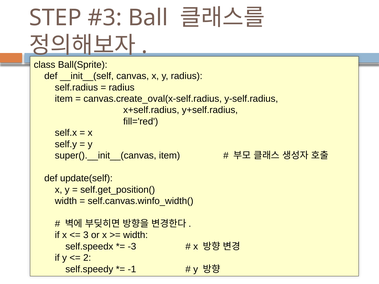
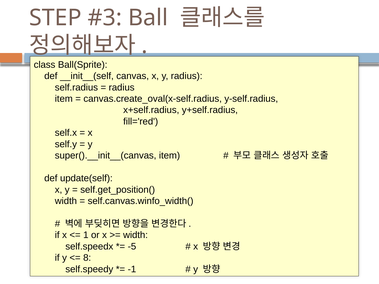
3: 3 -> 1
-3: -3 -> -5
2: 2 -> 8
